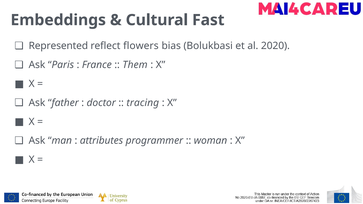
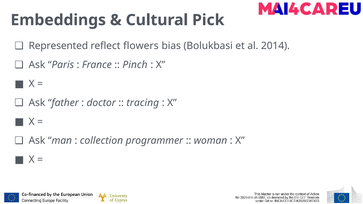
Fast: Fast -> Pick
2020: 2020 -> 2014
Them: Them -> Pinch
attributes: attributes -> collection
